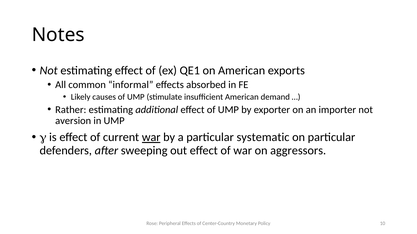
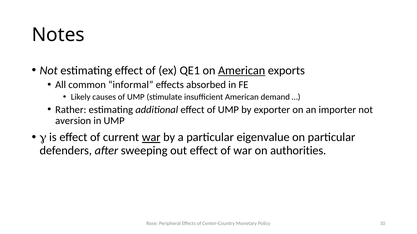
American at (242, 71) underline: none -> present
systematic: systematic -> eigenvalue
aggressors: aggressors -> authorities
